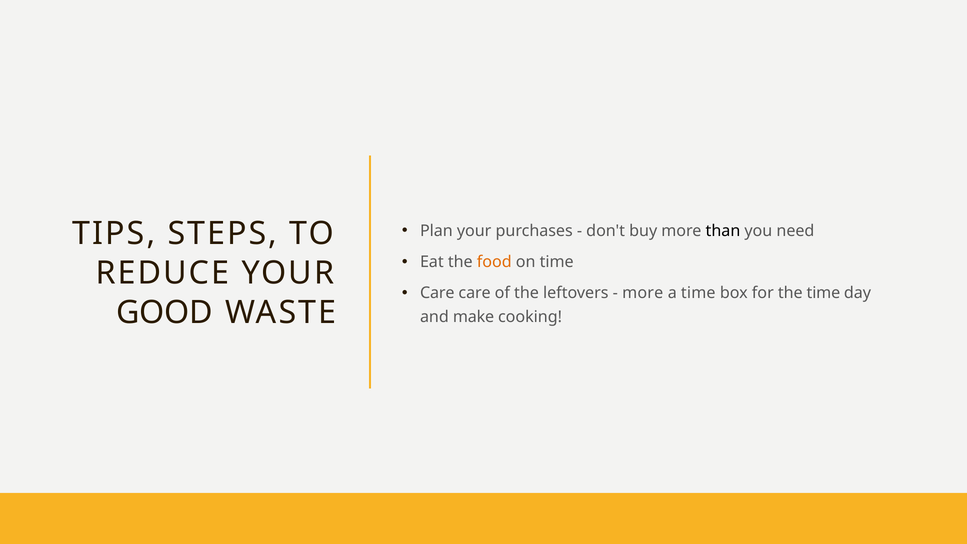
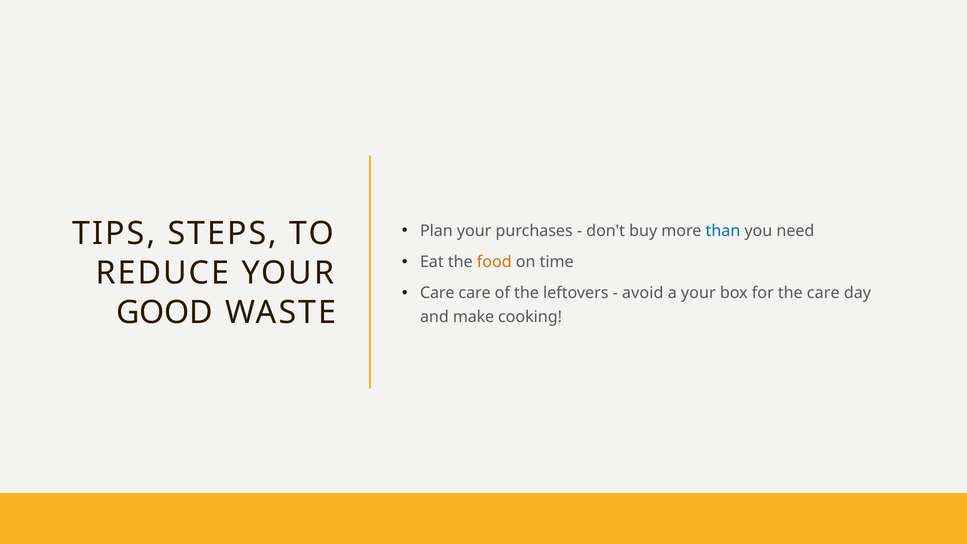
than colour: black -> blue
more at (643, 293): more -> avoid
a time: time -> your
the time: time -> care
